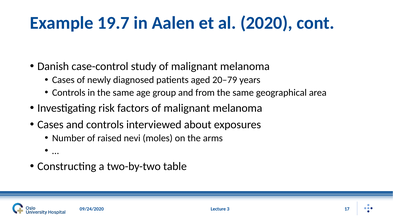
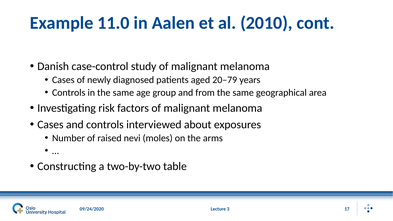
19.7: 19.7 -> 11.0
2020: 2020 -> 2010
